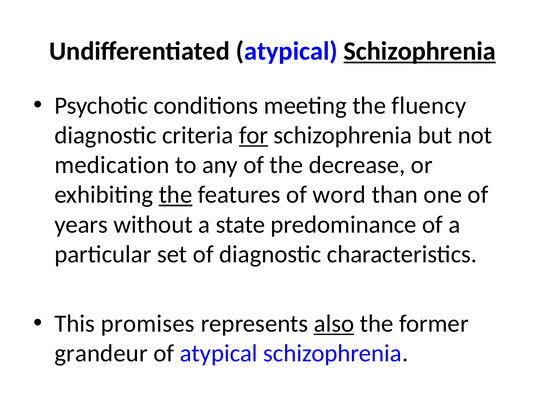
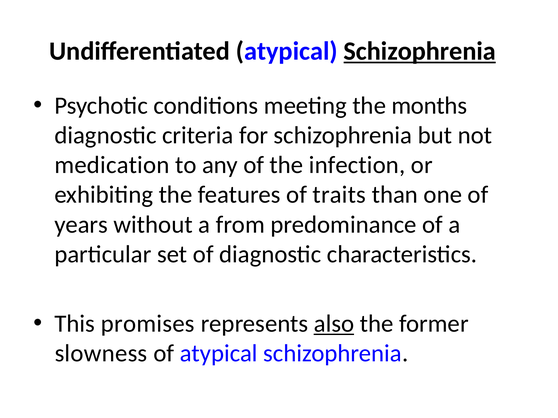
fluency: fluency -> months
for underline: present -> none
decrease: decrease -> infection
the at (176, 195) underline: present -> none
word: word -> traits
state: state -> from
grandeur: grandeur -> slowness
